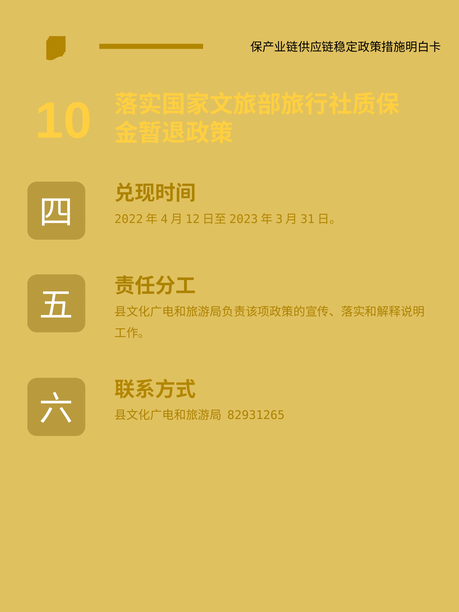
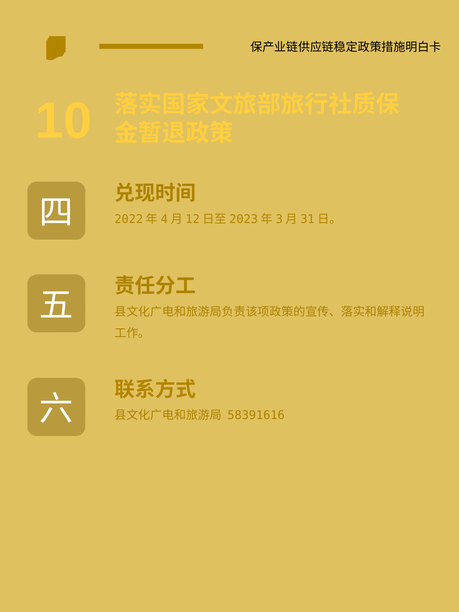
82931265: 82931265 -> 58391616
